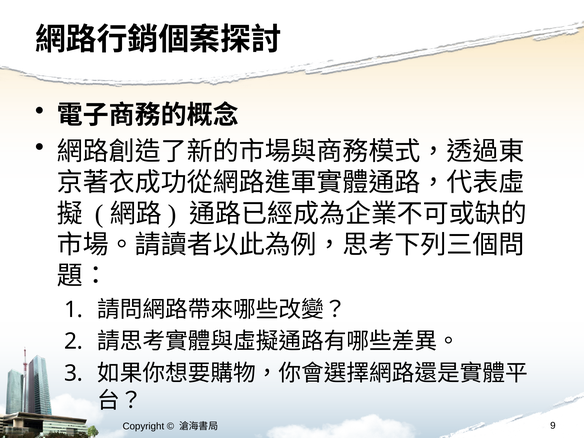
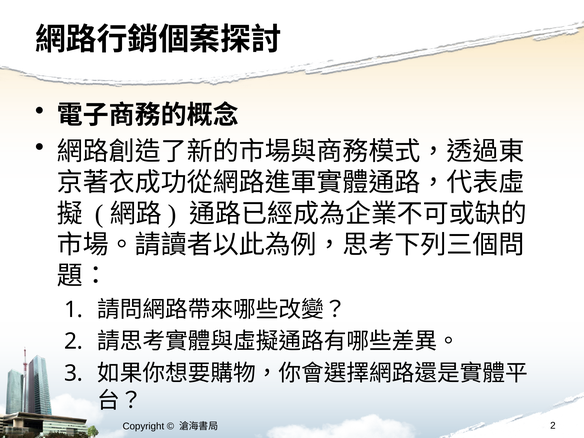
9 at (553, 426): 9 -> 2
